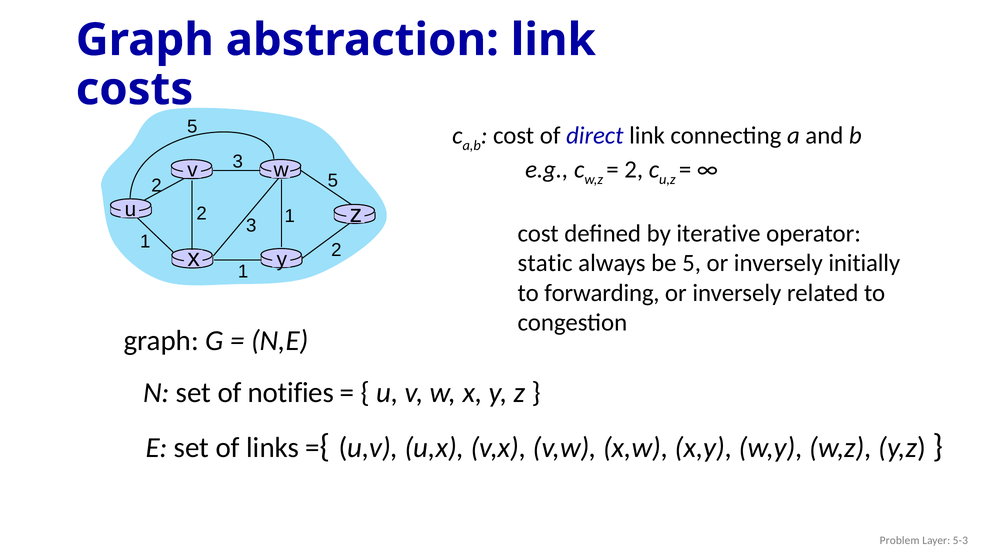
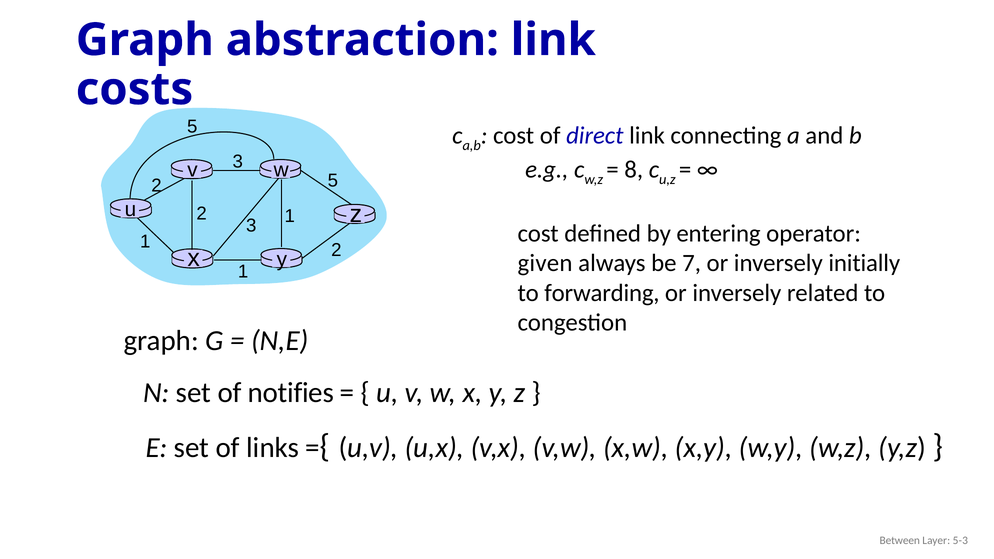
2 at (634, 170): 2 -> 8
iterative: iterative -> entering
static: static -> given
be 5: 5 -> 7
Problem: Problem -> Between
